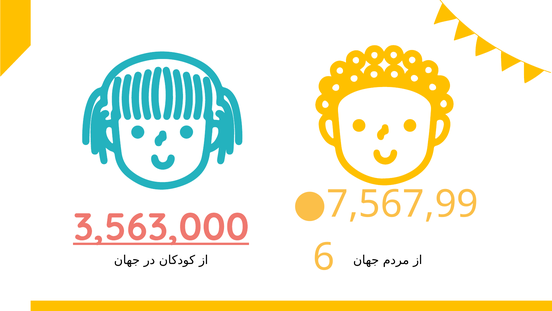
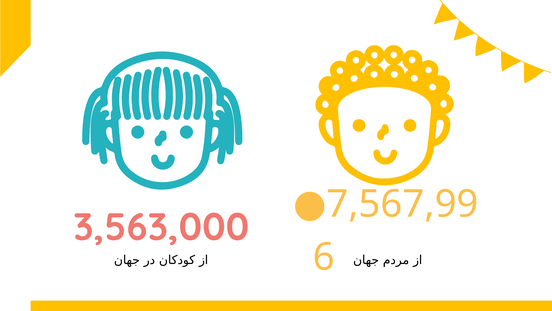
3,563,000 underline: present -> none
